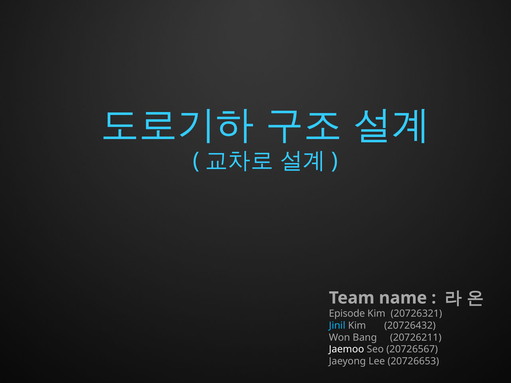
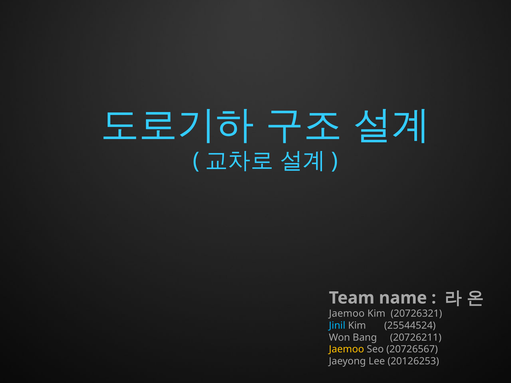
Episode at (347, 314): Episode -> Jaemoo
20726432: 20726432 -> 25544524
Jaemoo at (347, 350) colour: white -> yellow
20726653: 20726653 -> 20126253
